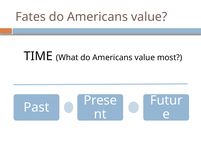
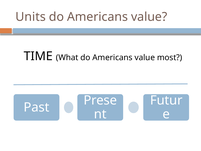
Fates: Fates -> Units
